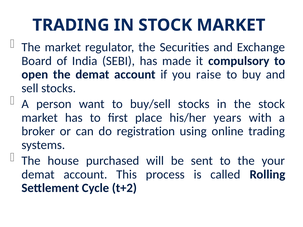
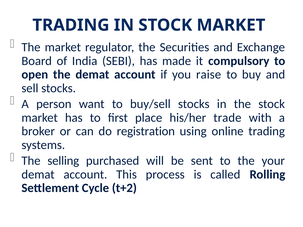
years: years -> trade
house: house -> selling
